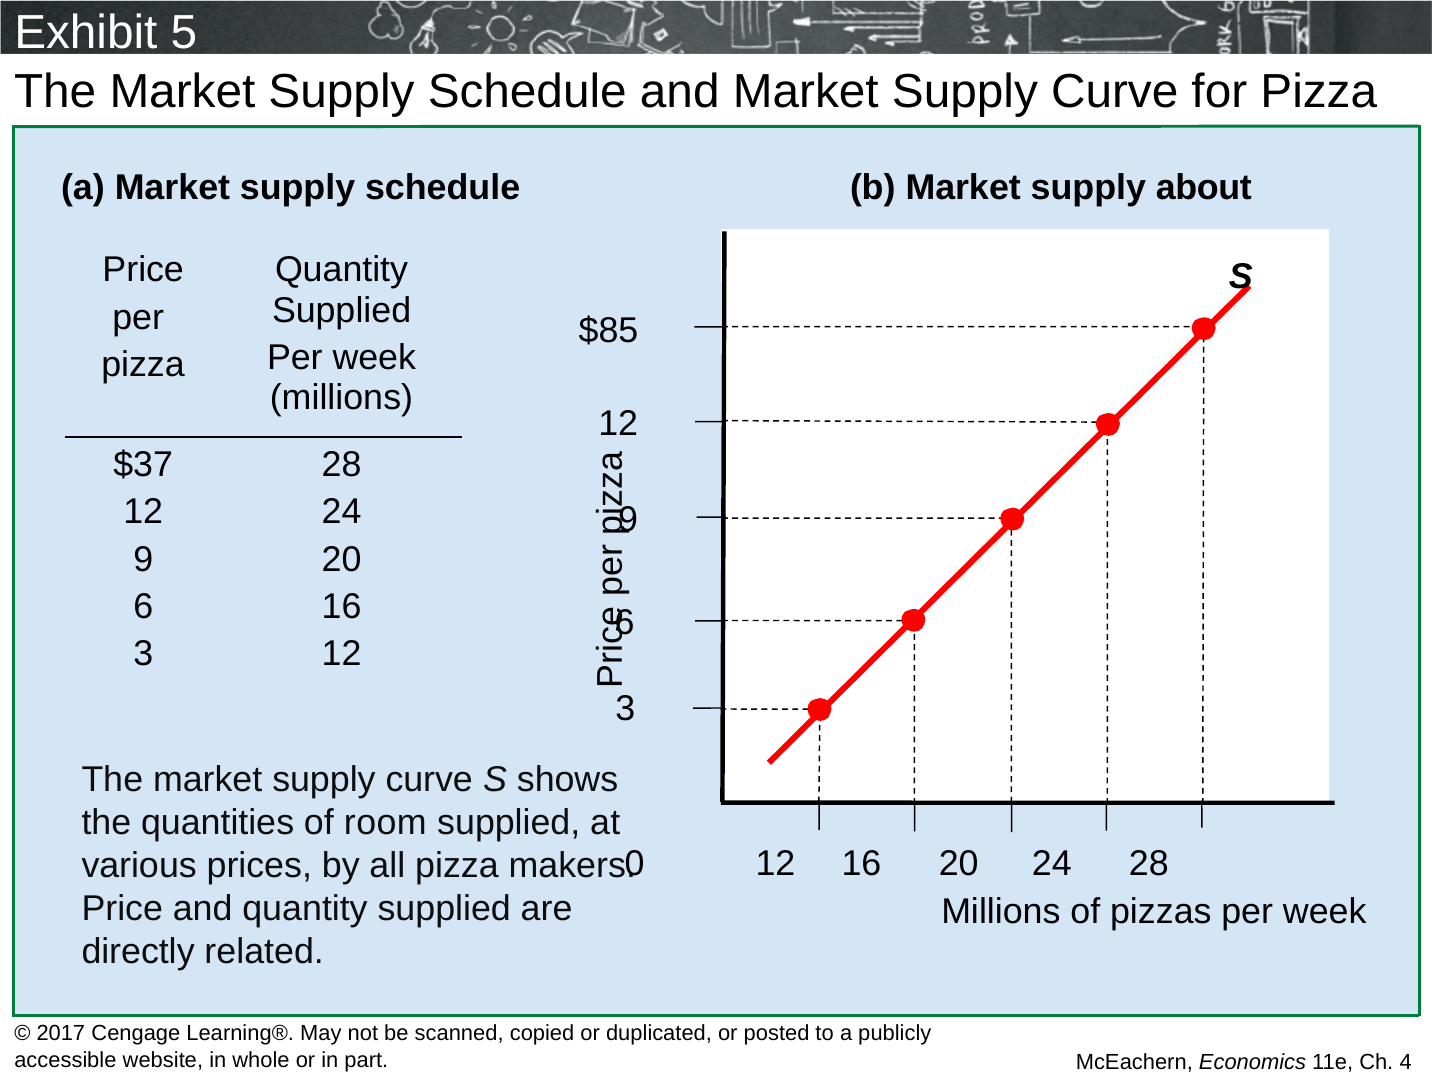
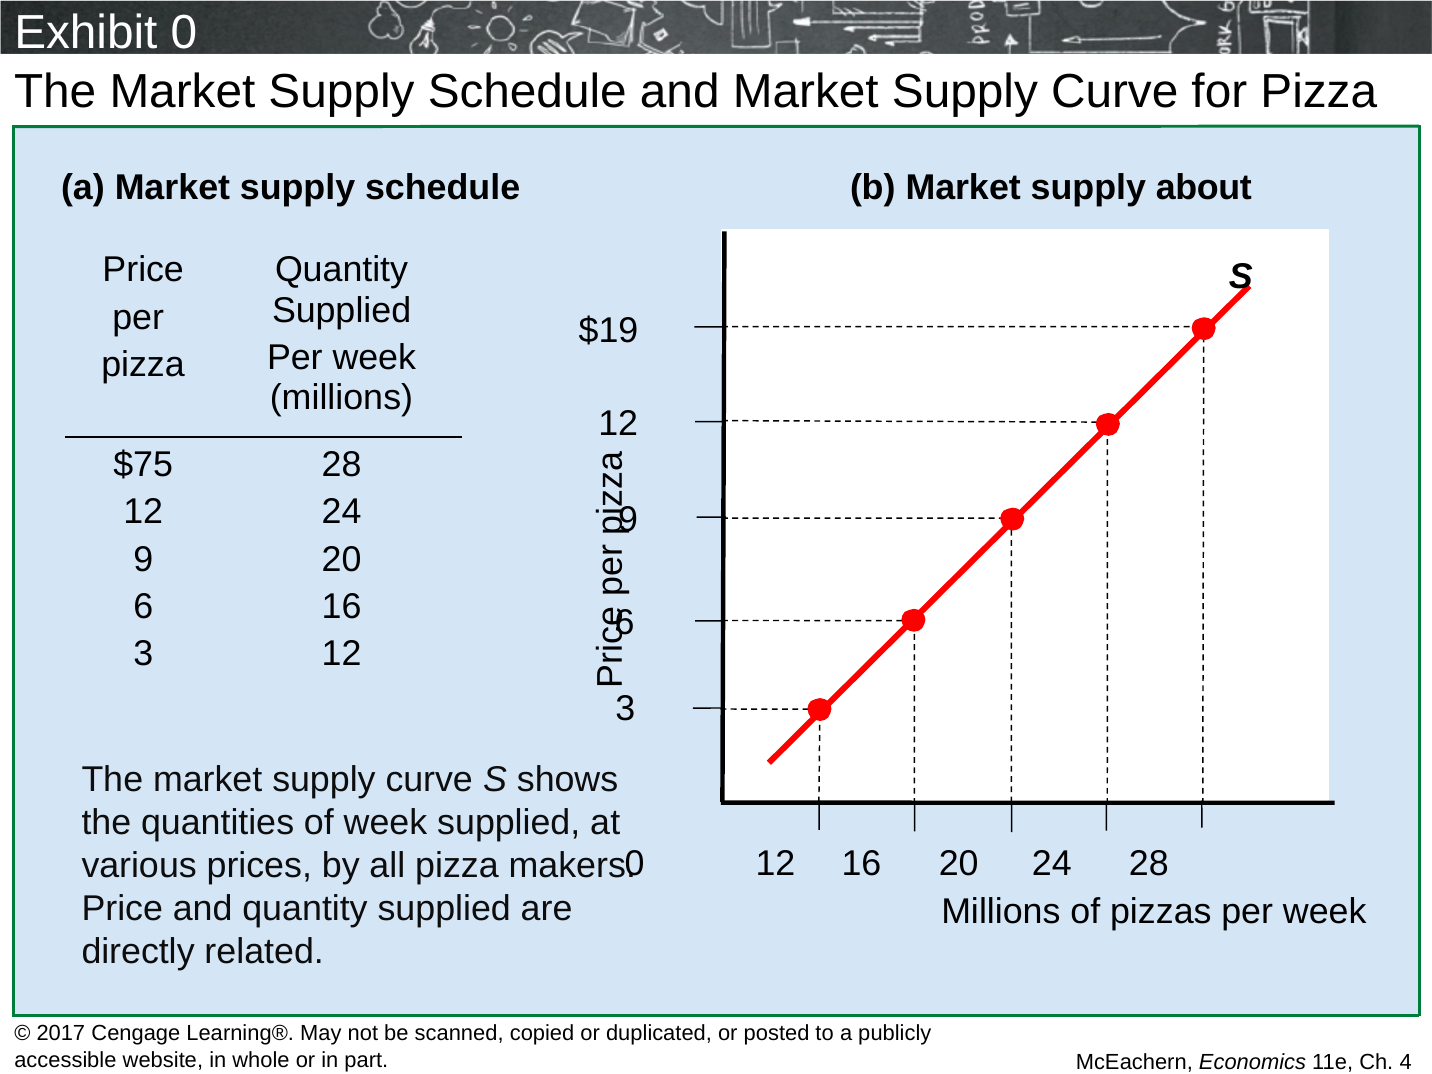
Exhibit 5: 5 -> 0
$85: $85 -> $19
$37: $37 -> $75
of room: room -> week
